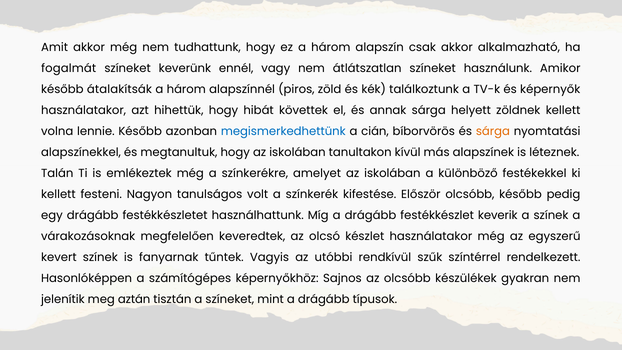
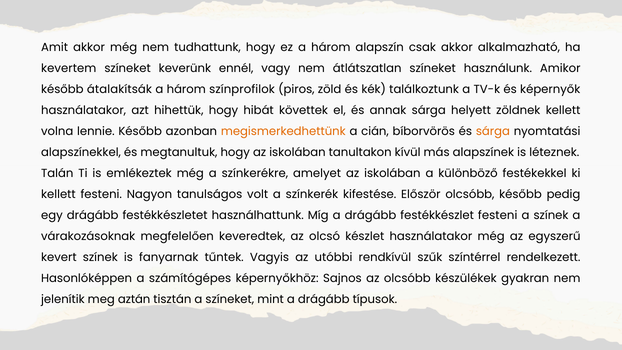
fogalmát: fogalmát -> kevertem
alapszínnél: alapszínnél -> színprofilok
megismerkedhettünk colour: blue -> orange
festékkészlet keverik: keverik -> festeni
